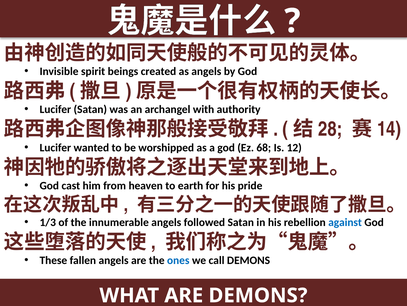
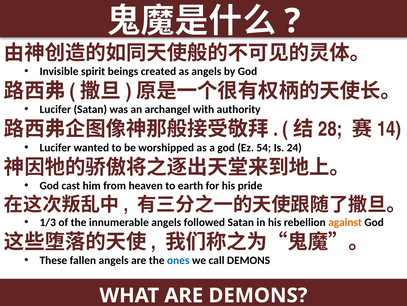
68: 68 -> 54
12: 12 -> 24
against colour: blue -> orange
